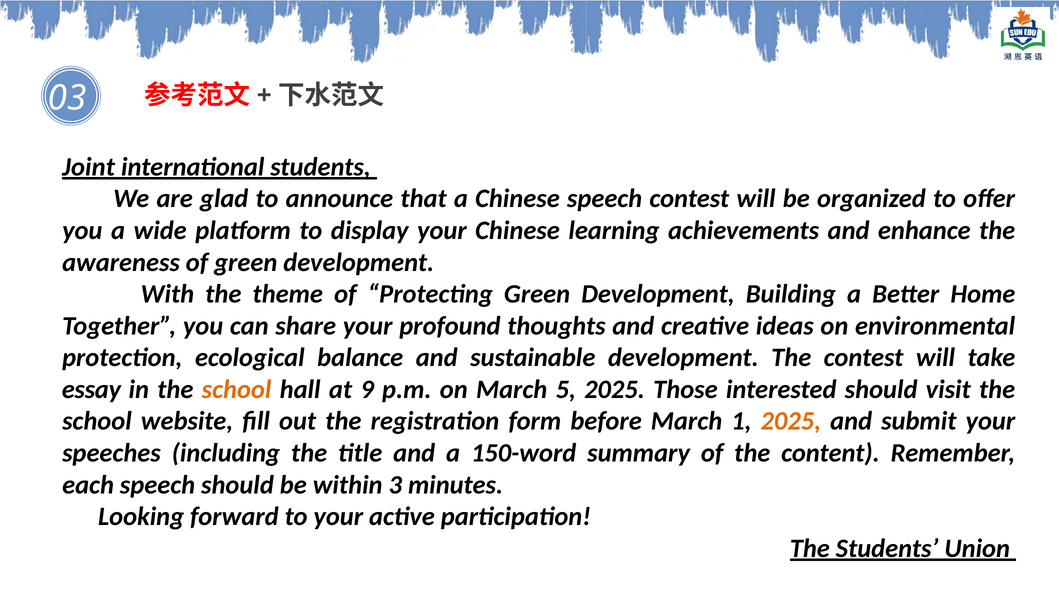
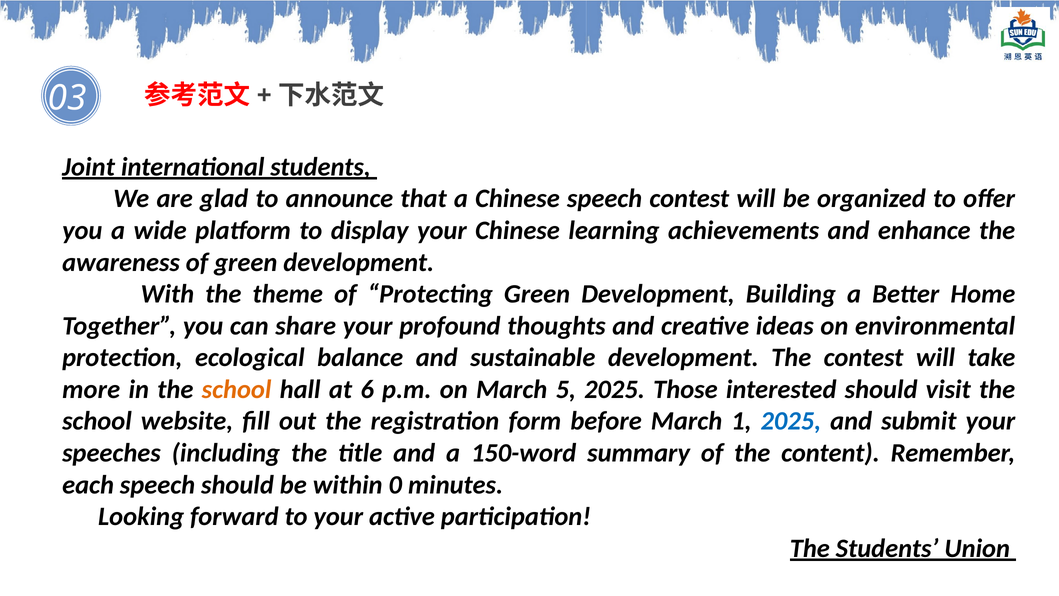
essay: essay -> more
9: 9 -> 6
2025 at (791, 421) colour: orange -> blue
3: 3 -> 0
